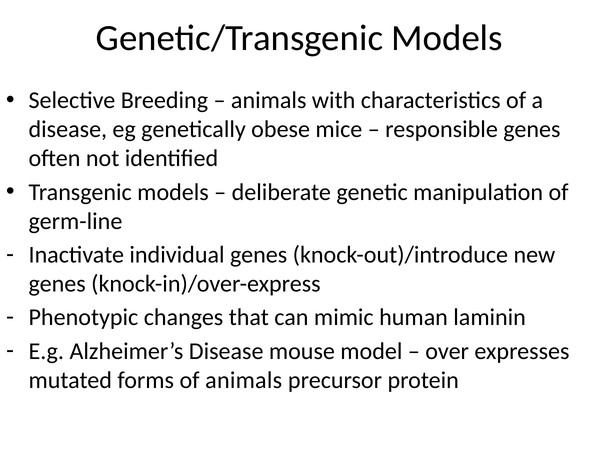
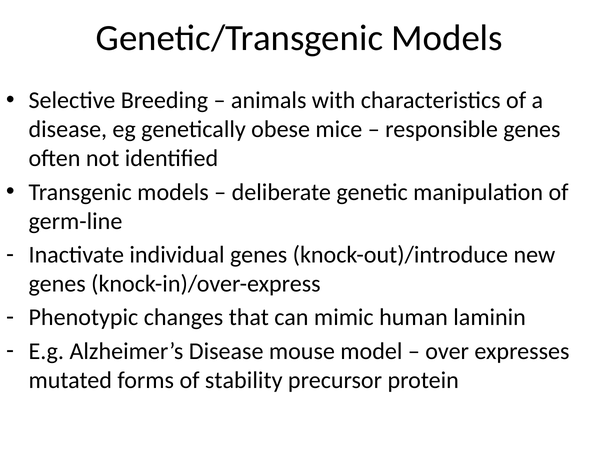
of animals: animals -> stability
